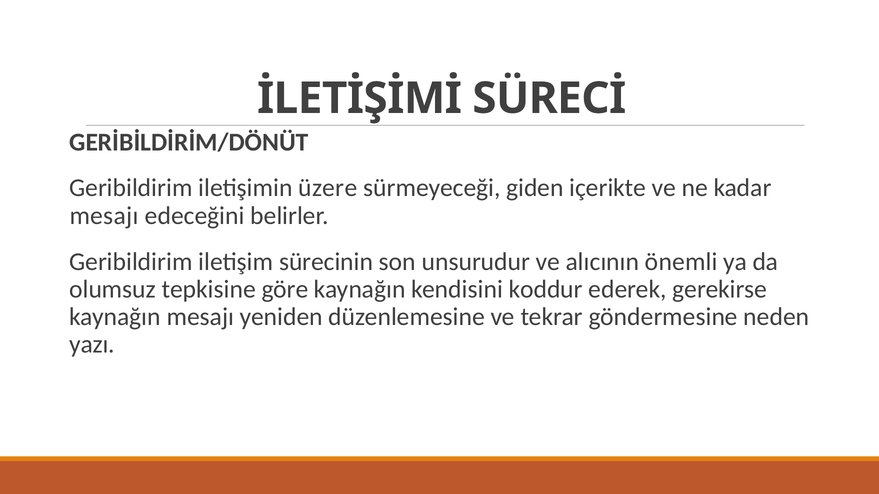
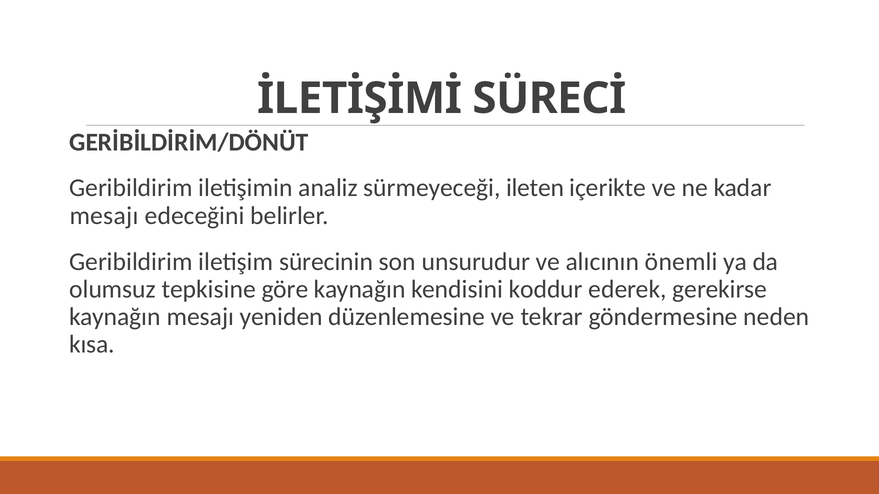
üzere: üzere -> analiz
giden: giden -> ileten
yazı: yazı -> kısa
